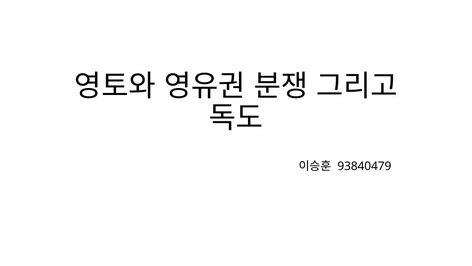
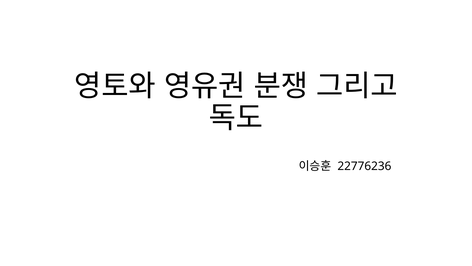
93840479: 93840479 -> 22776236
